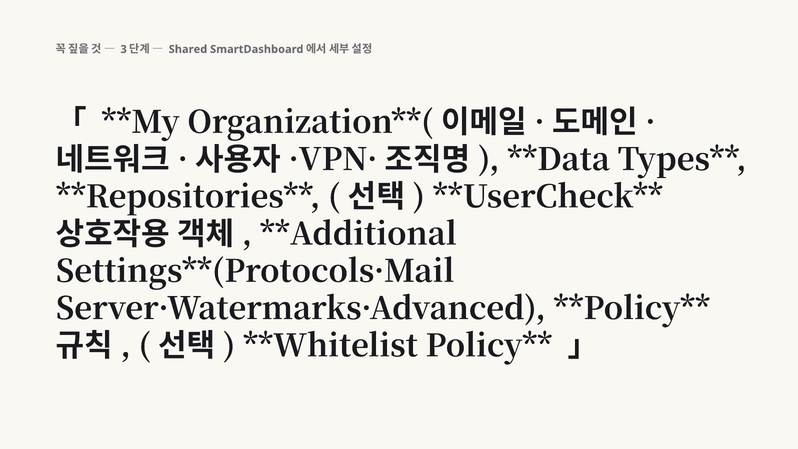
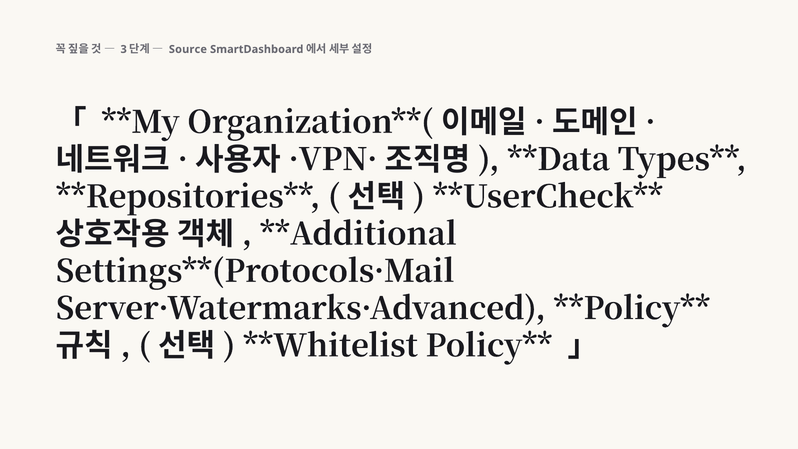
Shared: Shared -> Source
